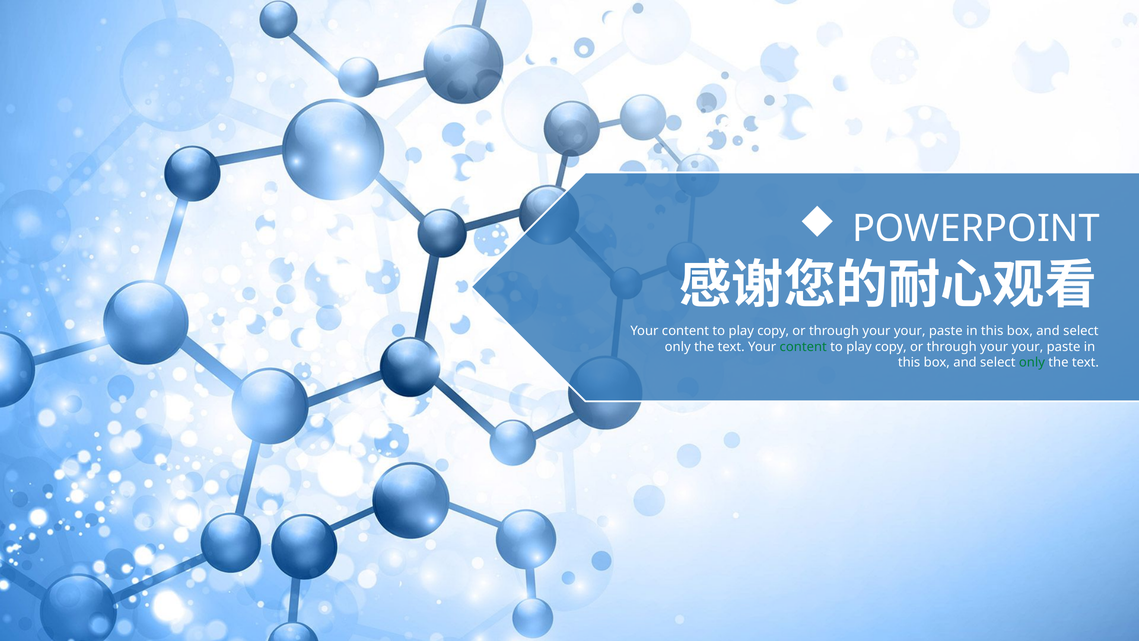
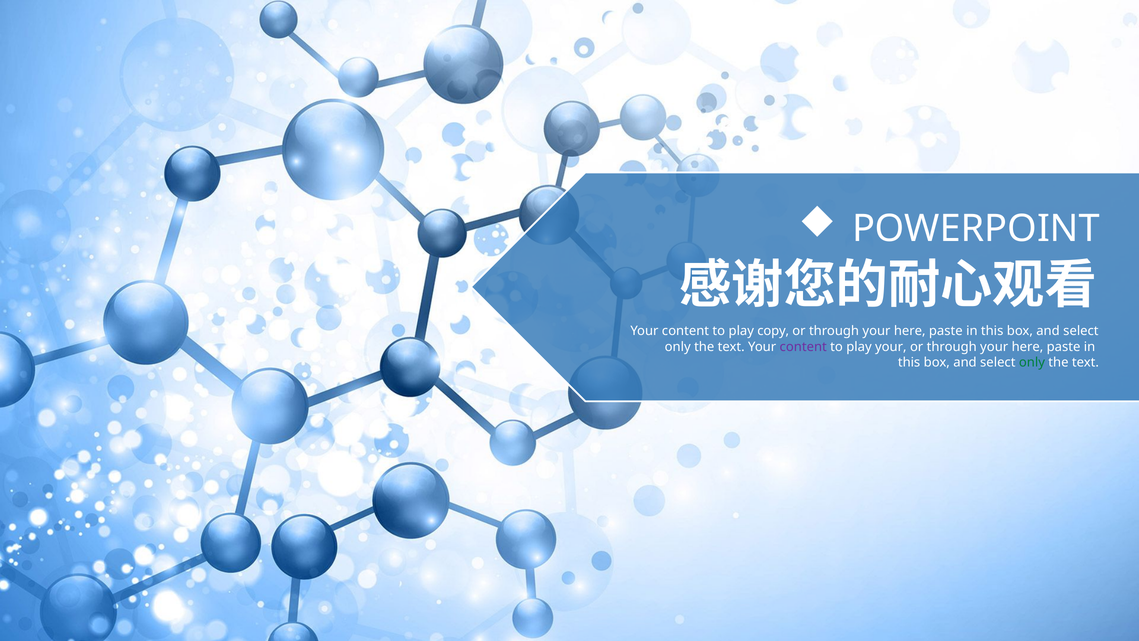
your at (910, 331): your -> here
content at (803, 347) colour: green -> purple
copy at (891, 347): copy -> your
your at (1027, 347): your -> here
